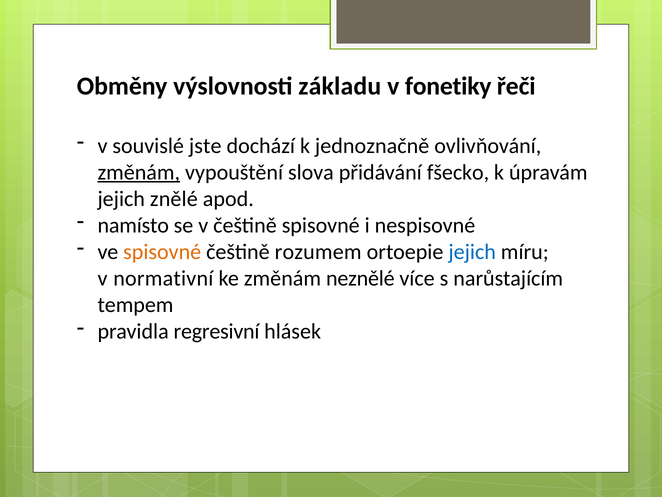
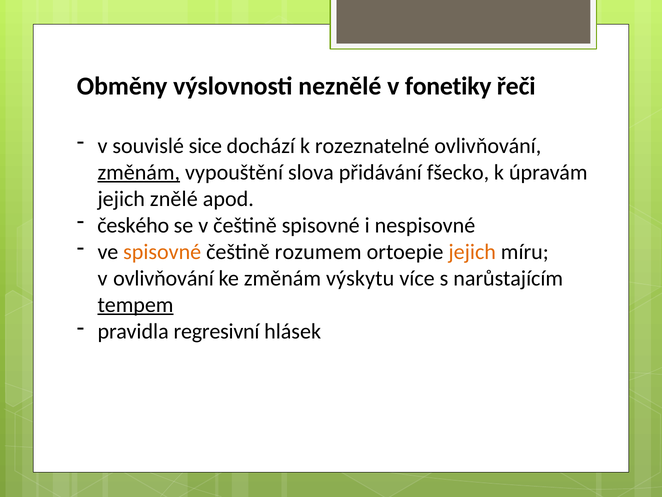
základu: základu -> neznělé
jste: jste -> sice
jednoznačně: jednoznačně -> rozeznatelné
namísto: namísto -> českého
jejich at (472, 252) colour: blue -> orange
v normativní: normativní -> ovlivňování
neznělé: neznělé -> výskytu
tempem underline: none -> present
